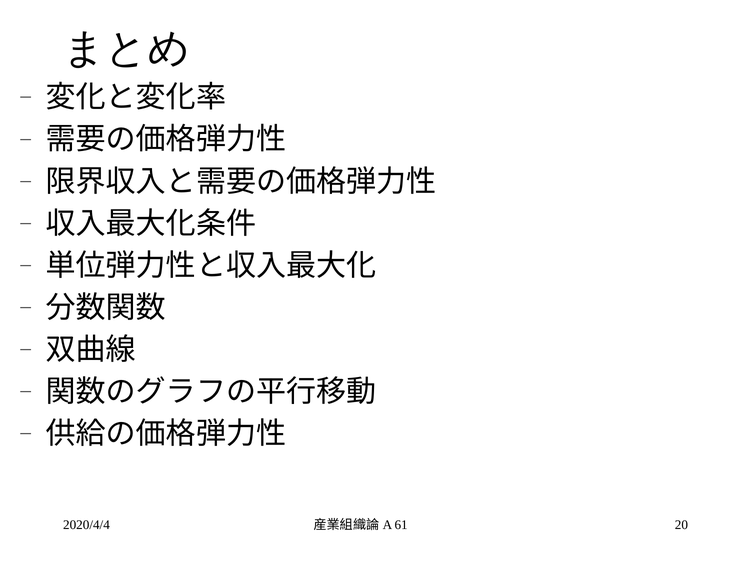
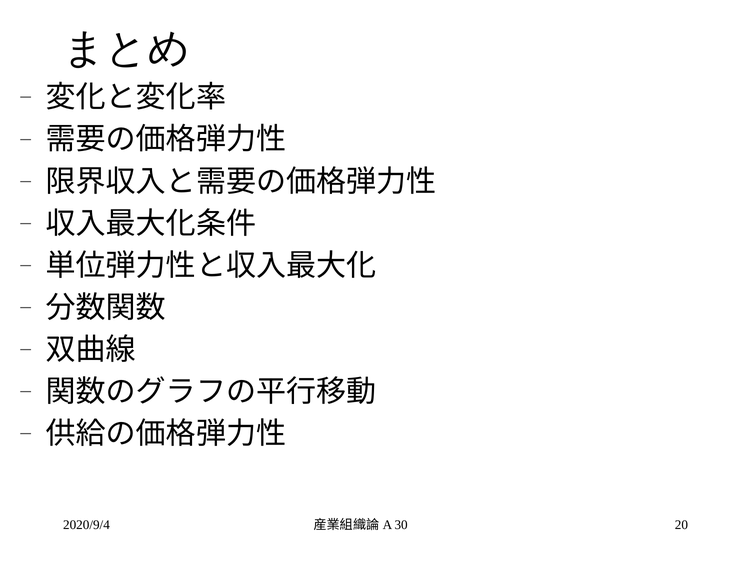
2020/4/4: 2020/4/4 -> 2020/9/4
61: 61 -> 30
